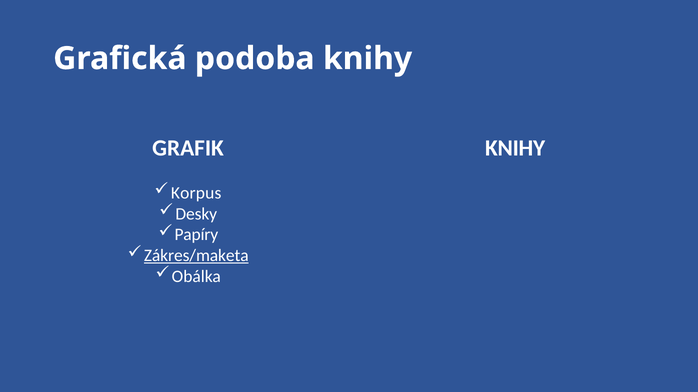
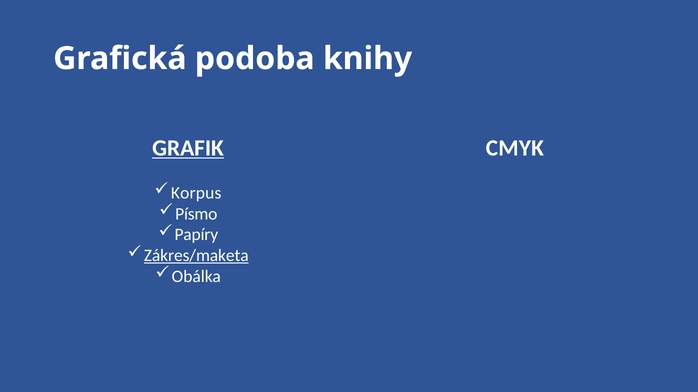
GRAFIK underline: none -> present
KNIHY at (515, 148): KNIHY -> CMYK
Desky: Desky -> Písmo
